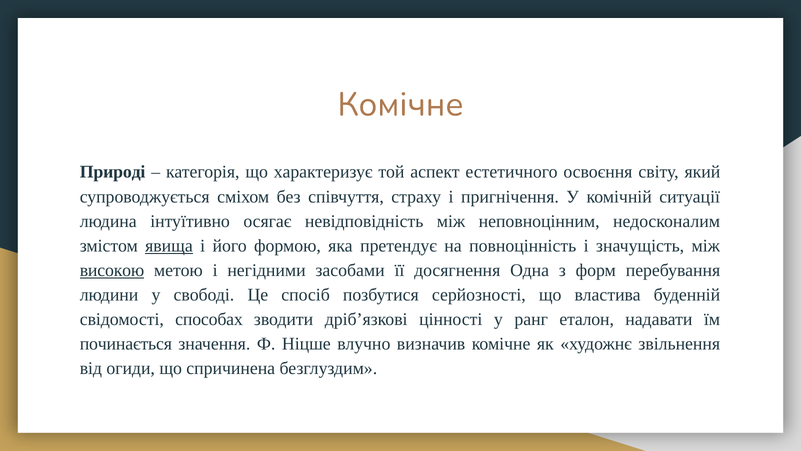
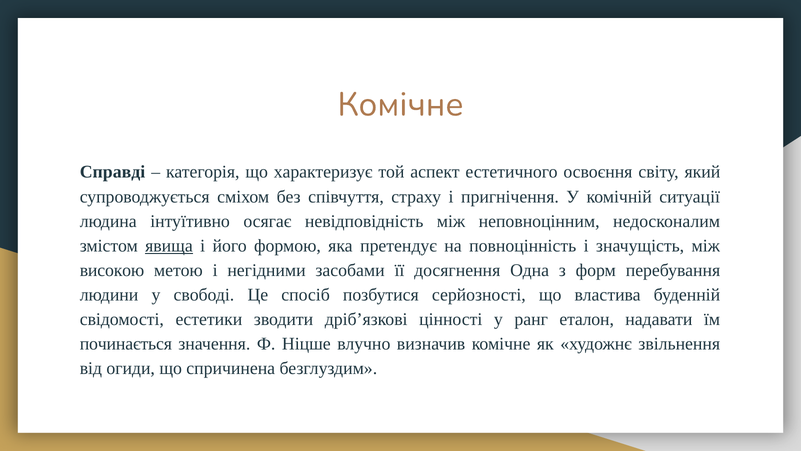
Природі: Природі -> Справді
високою underline: present -> none
способах: способах -> естетики
